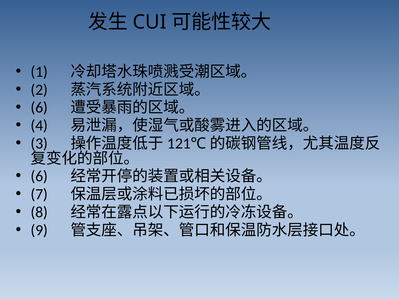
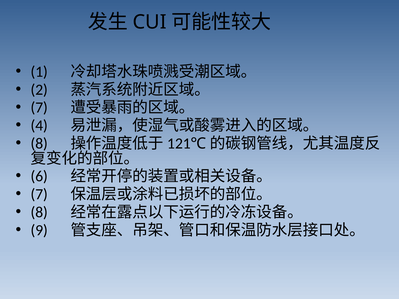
6 at (39, 108): 6 -> 7
3 at (39, 144): 3 -> 8
